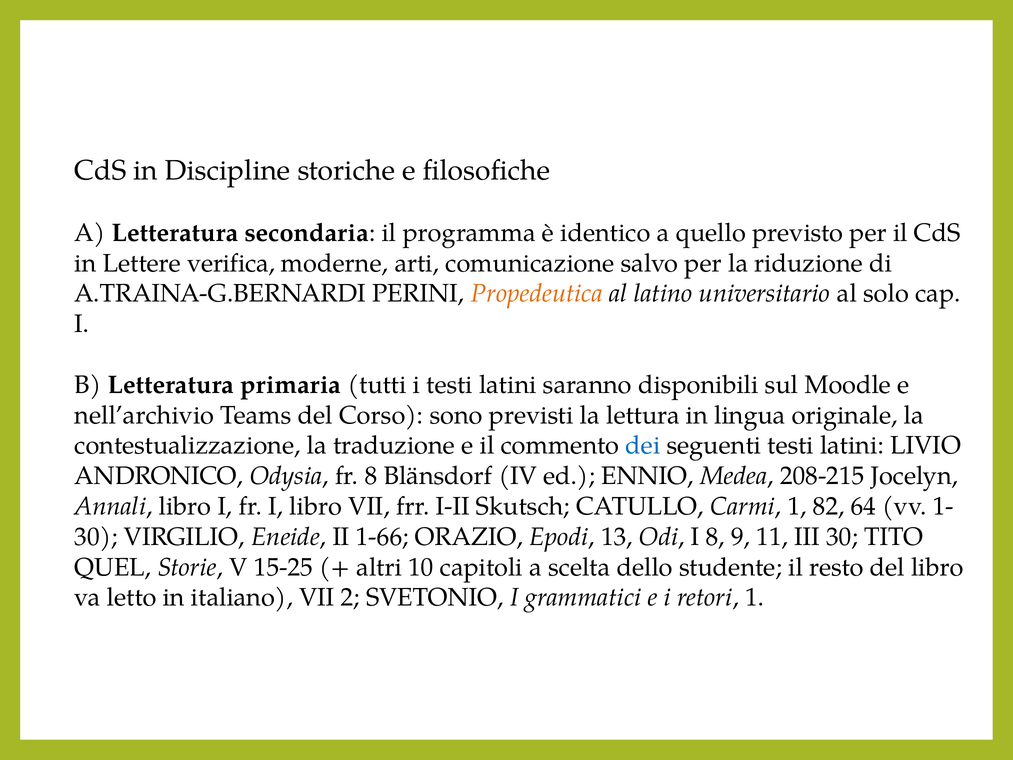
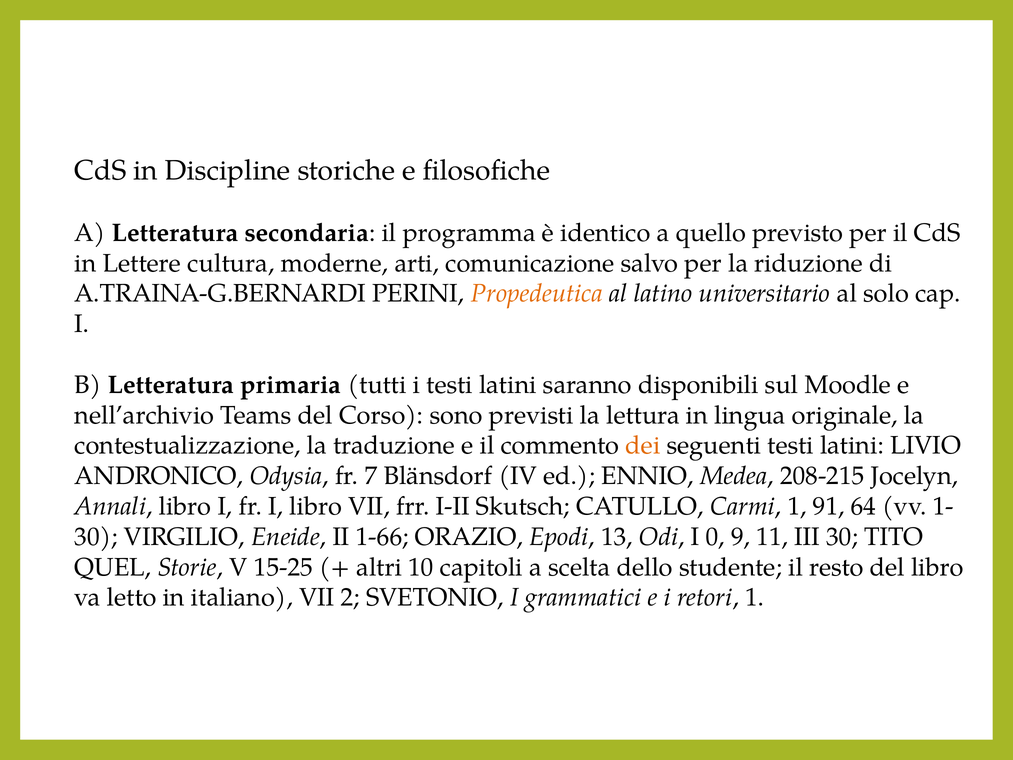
verifica: verifica -> cultura
dei colour: blue -> orange
fr 8: 8 -> 7
82: 82 -> 91
I 8: 8 -> 0
